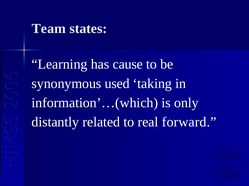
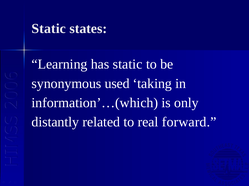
Team at (49, 29): Team -> Static
has cause: cause -> static
